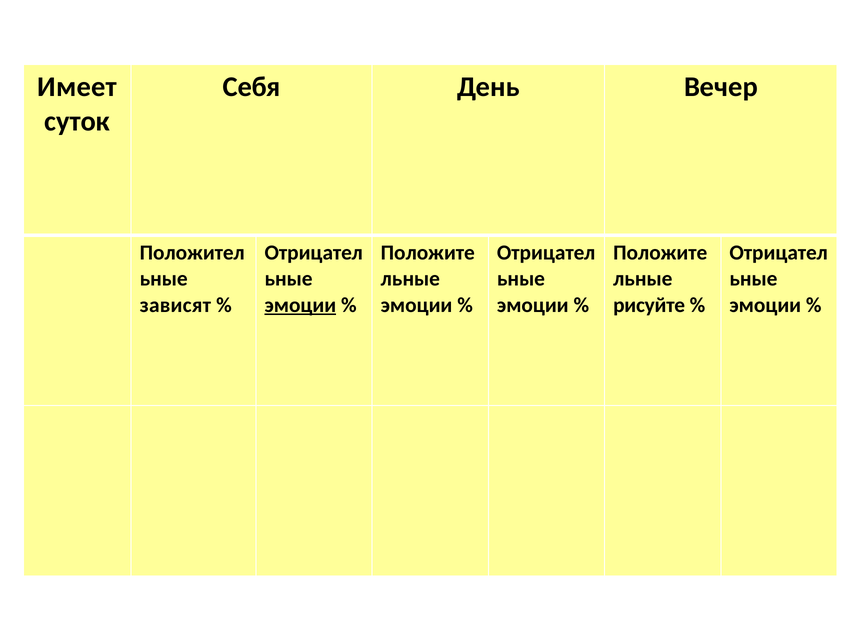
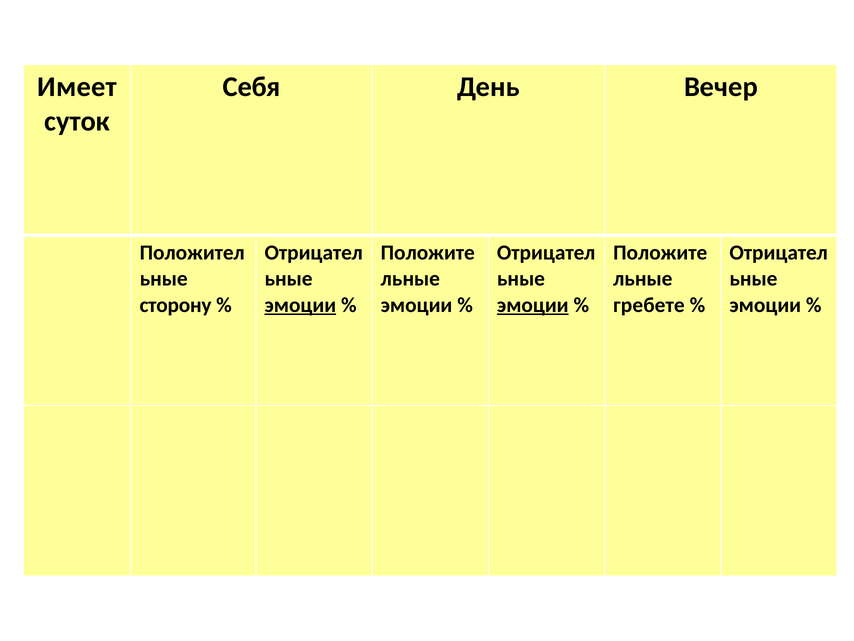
зависят: зависят -> сторону
эмоции at (533, 305) underline: none -> present
рисуйте: рисуйте -> гребете
